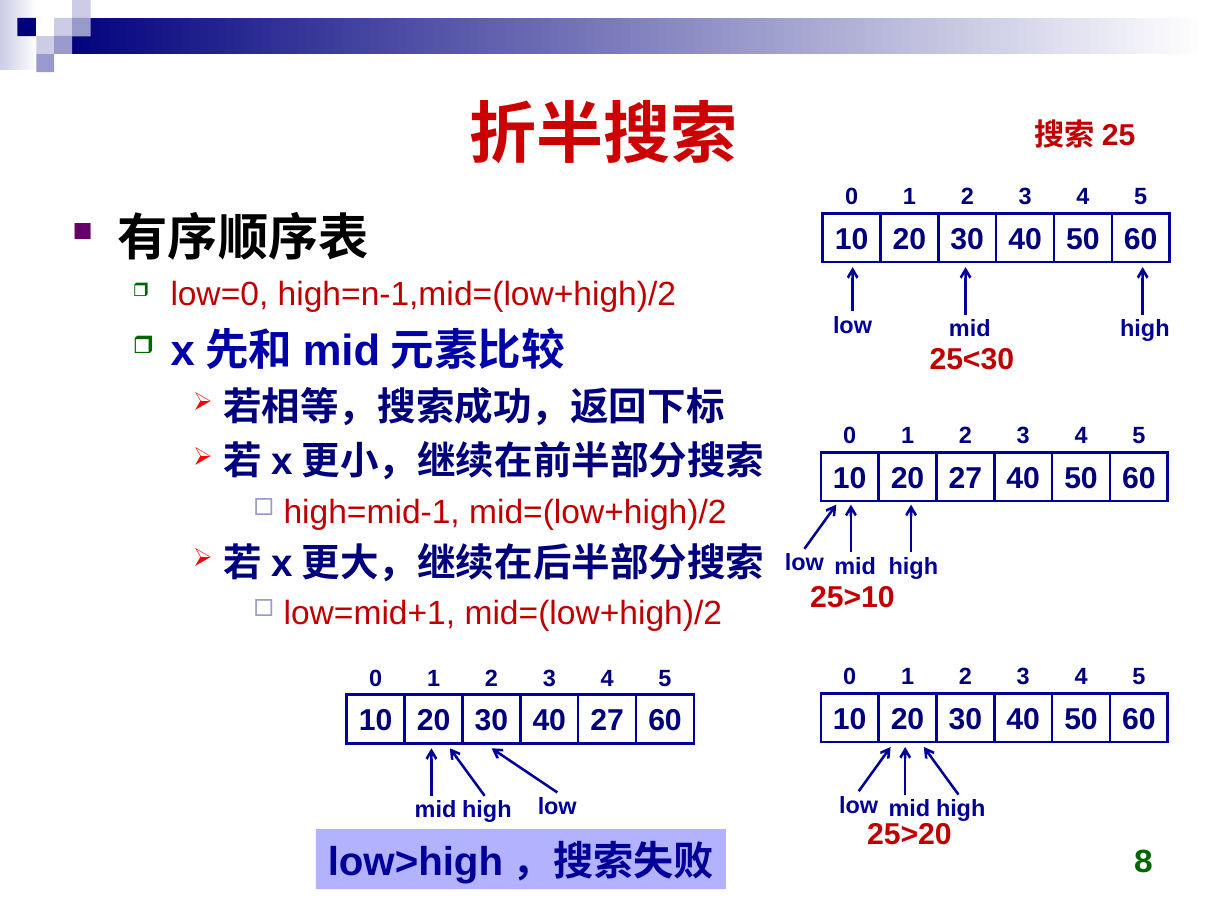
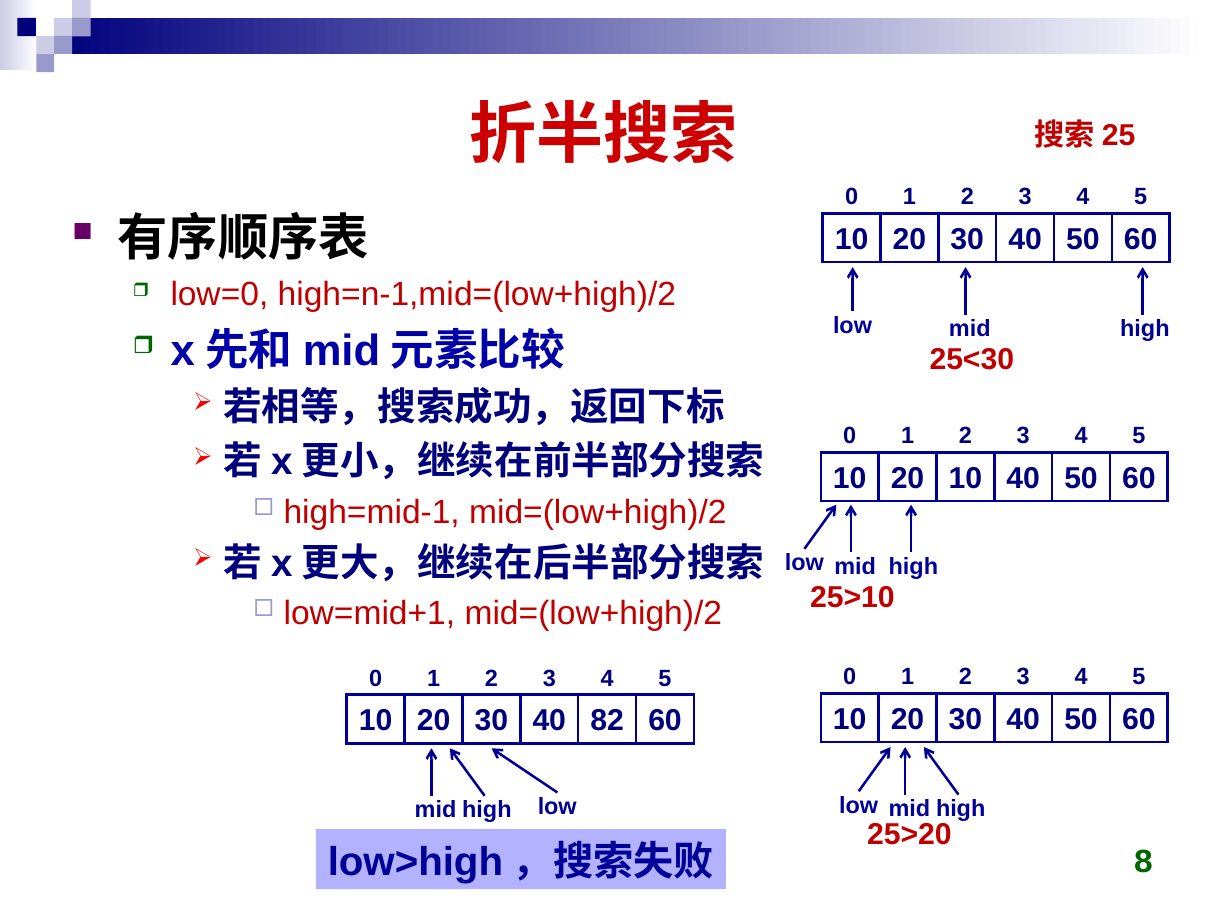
20 27: 27 -> 10
40 27: 27 -> 82
